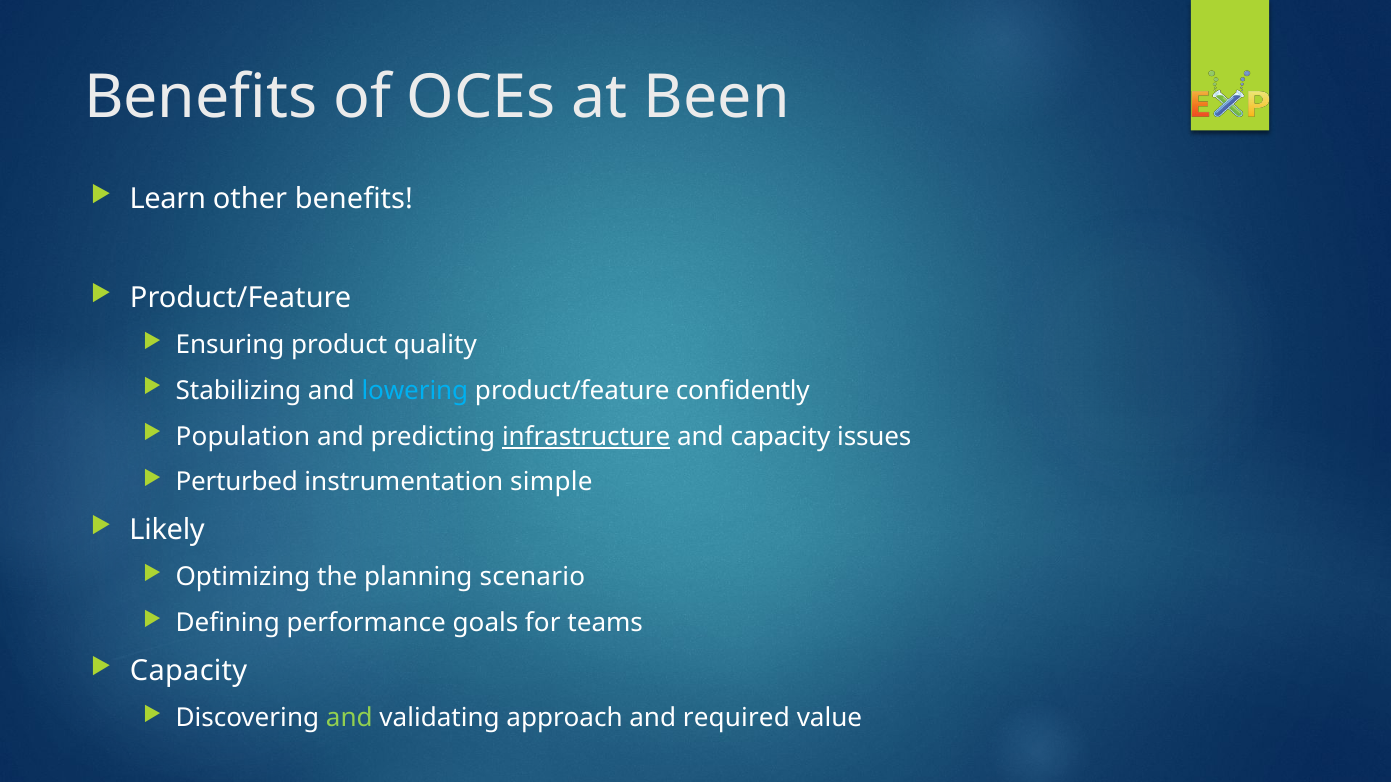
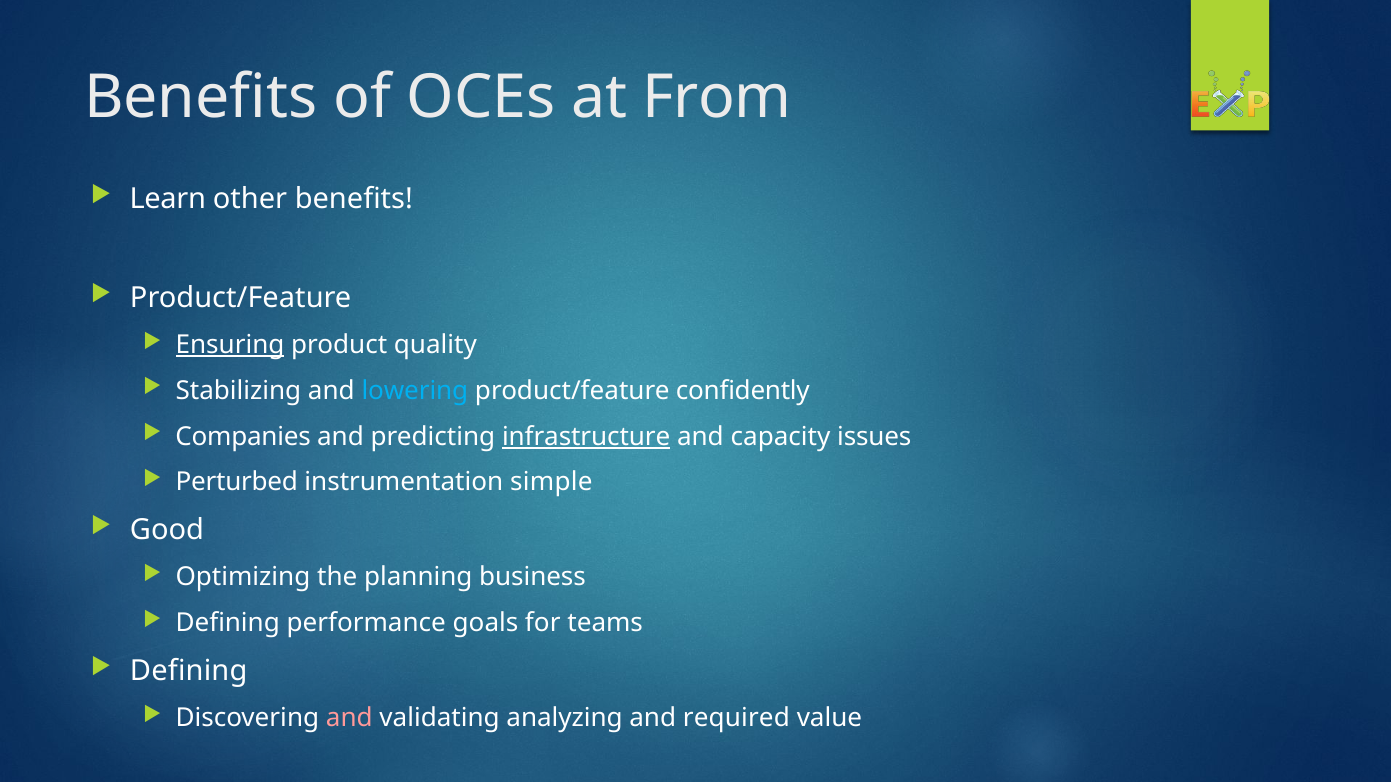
Been: Been -> From
Ensuring underline: none -> present
Population: Population -> Companies
Likely: Likely -> Good
scenario: scenario -> business
Capacity at (189, 671): Capacity -> Defining
and at (349, 719) colour: light green -> pink
approach: approach -> analyzing
